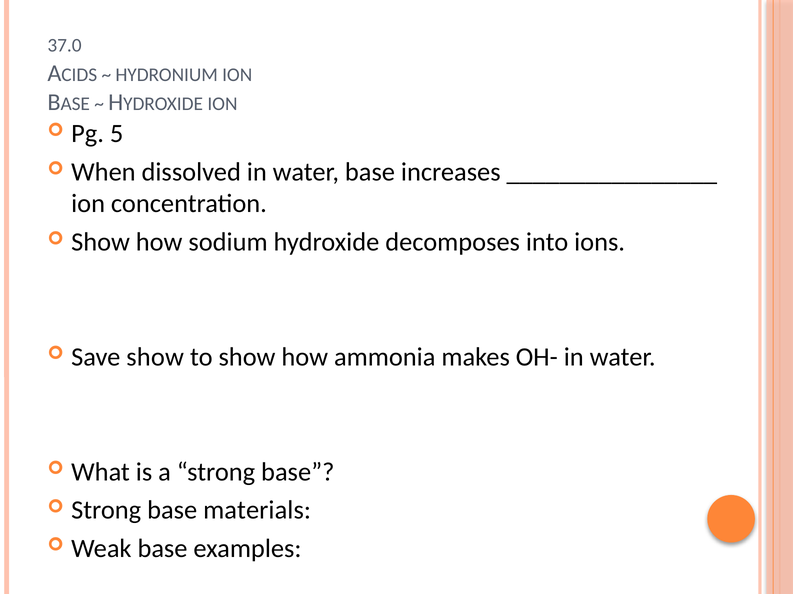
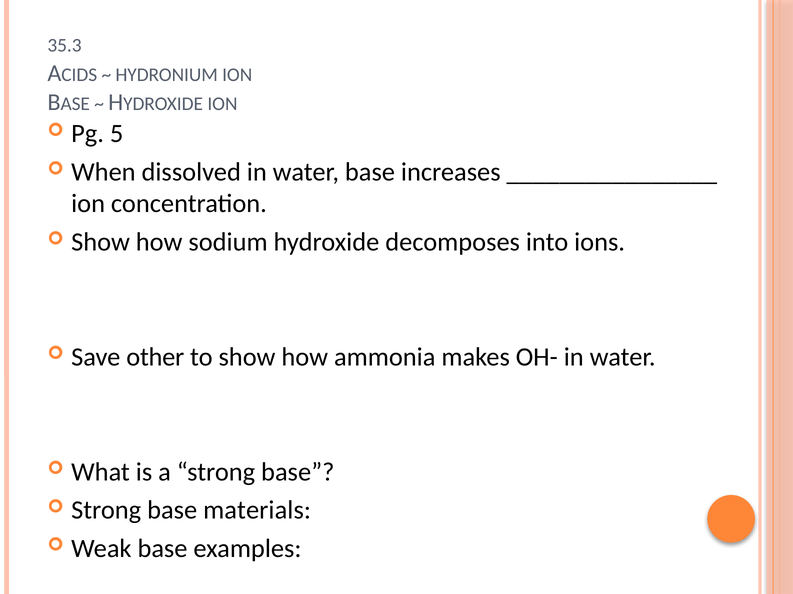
37.0: 37.0 -> 35.3
Save show: show -> other
